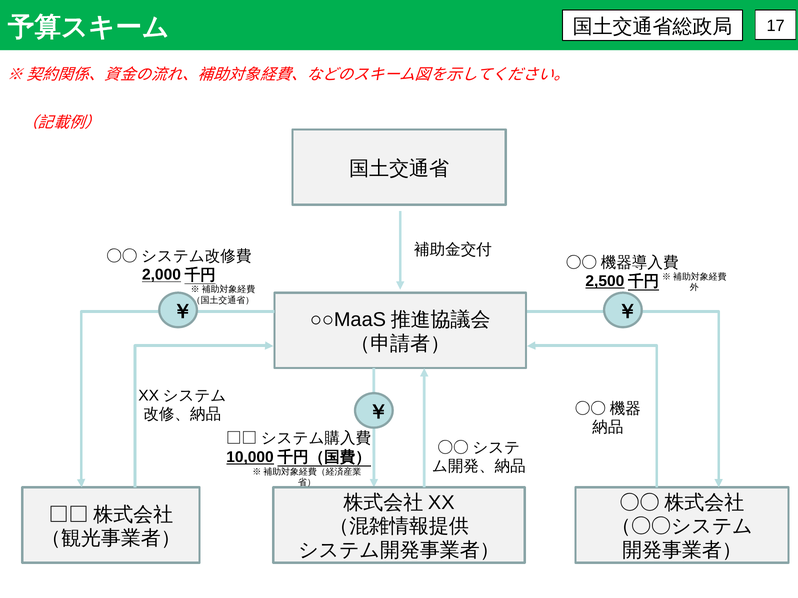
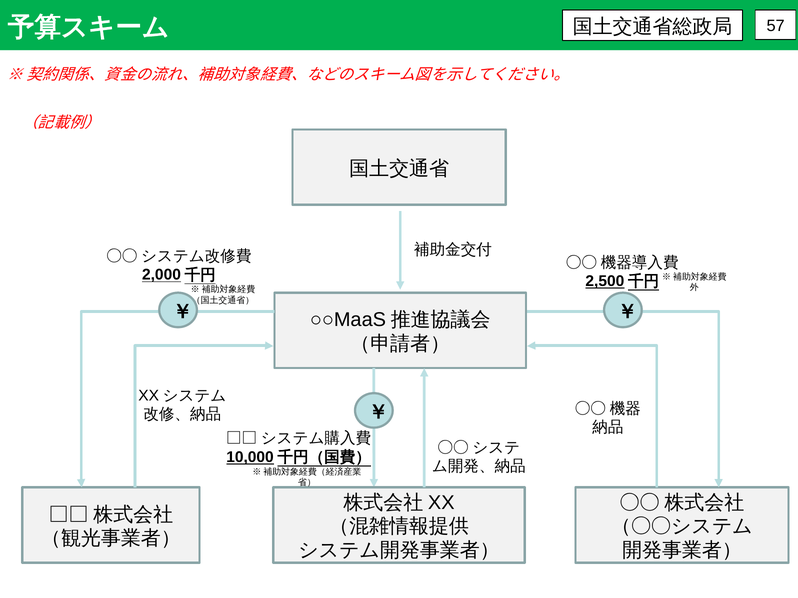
17: 17 -> 57
